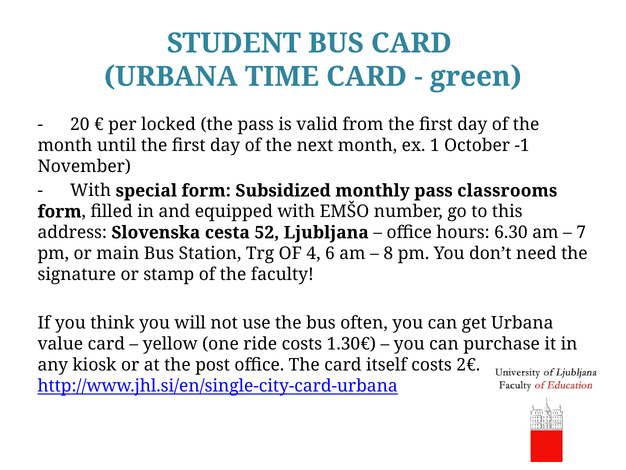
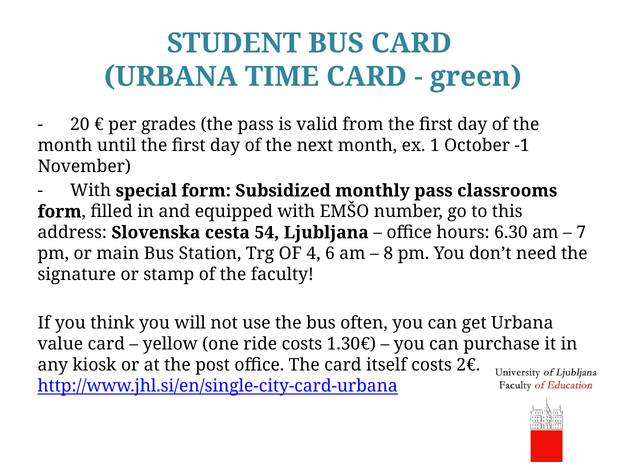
locked: locked -> grades
52: 52 -> 54
